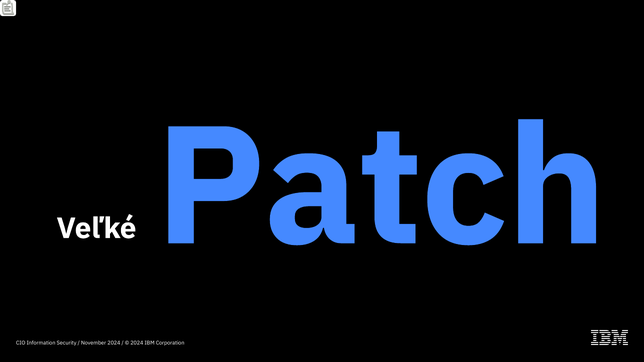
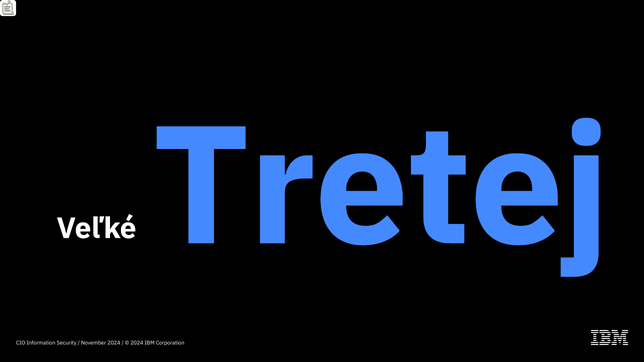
Patch: Patch -> Tretej
